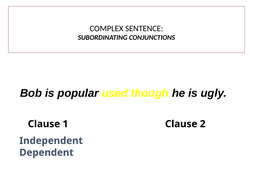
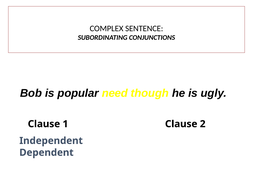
used: used -> need
